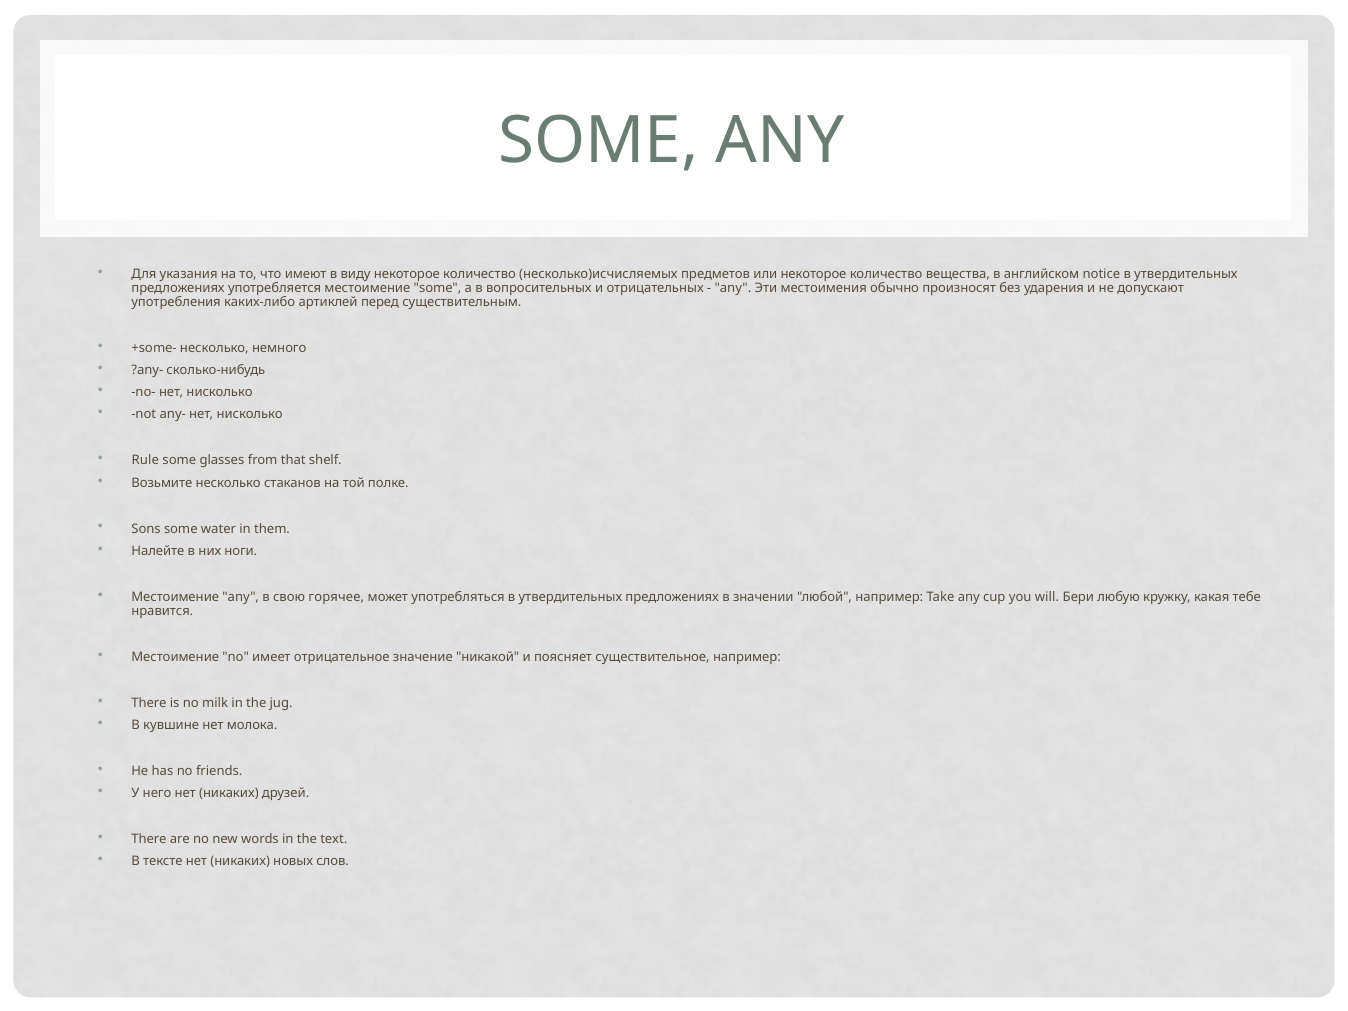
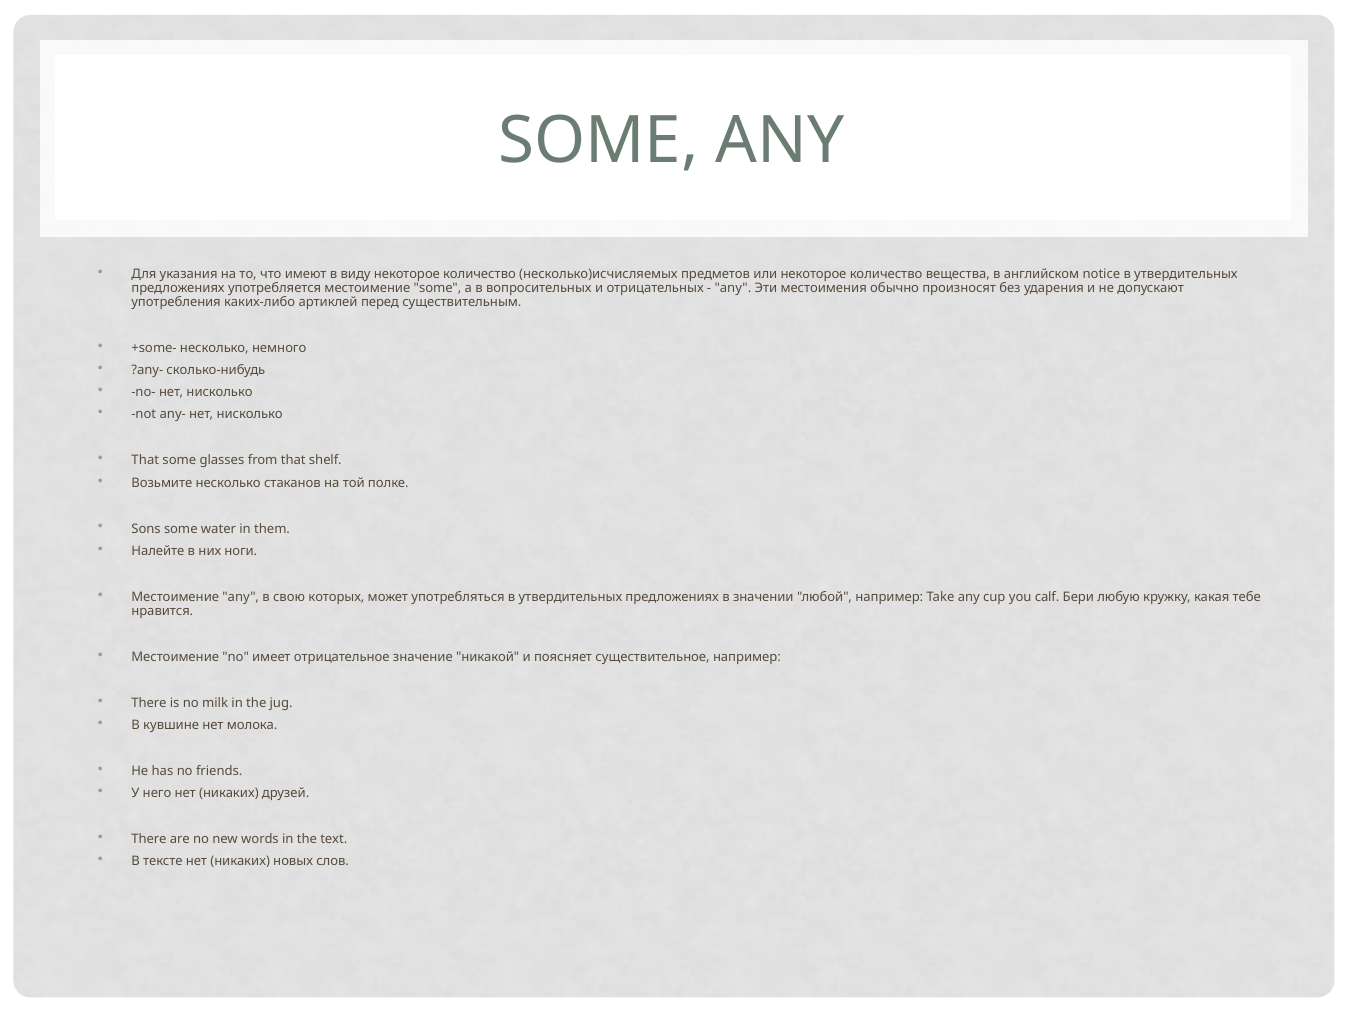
Rule at (145, 461): Rule -> That
горячее: горячее -> которых
will: will -> calf
